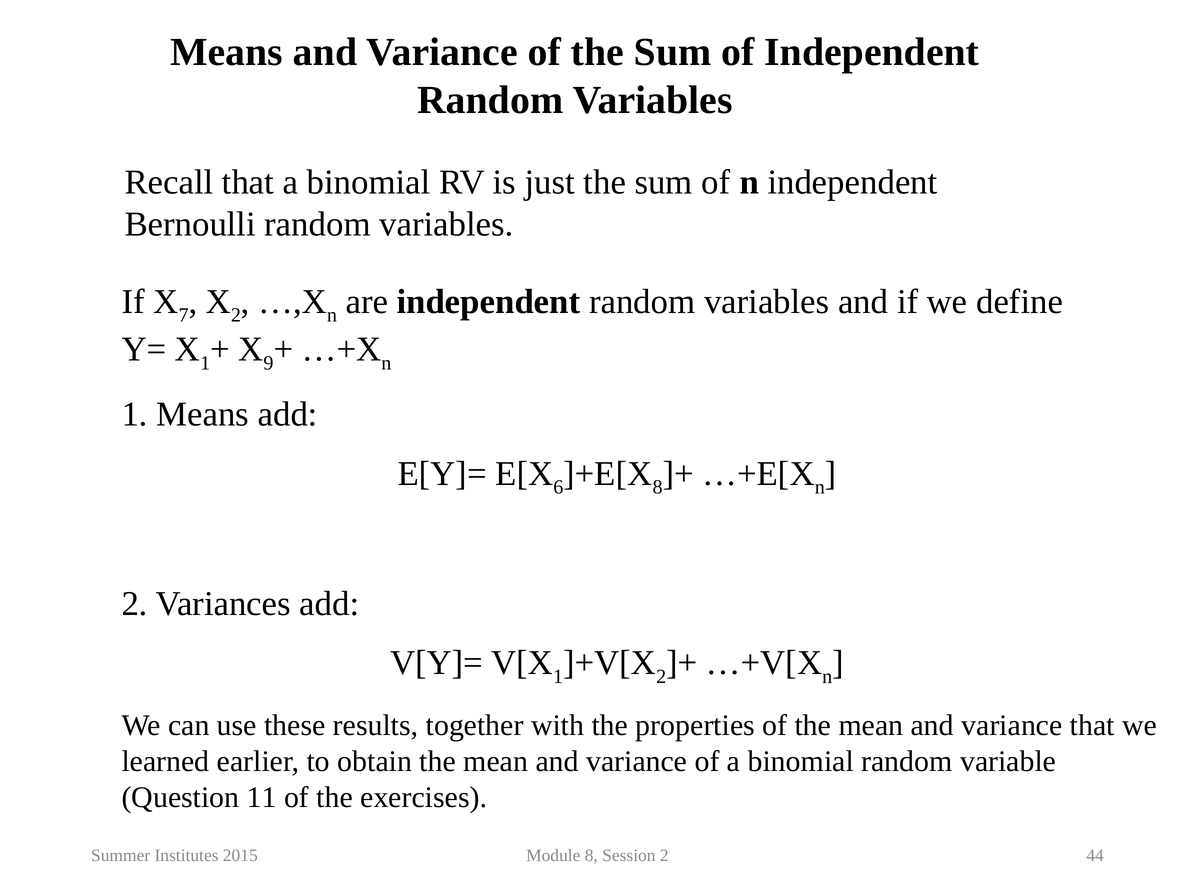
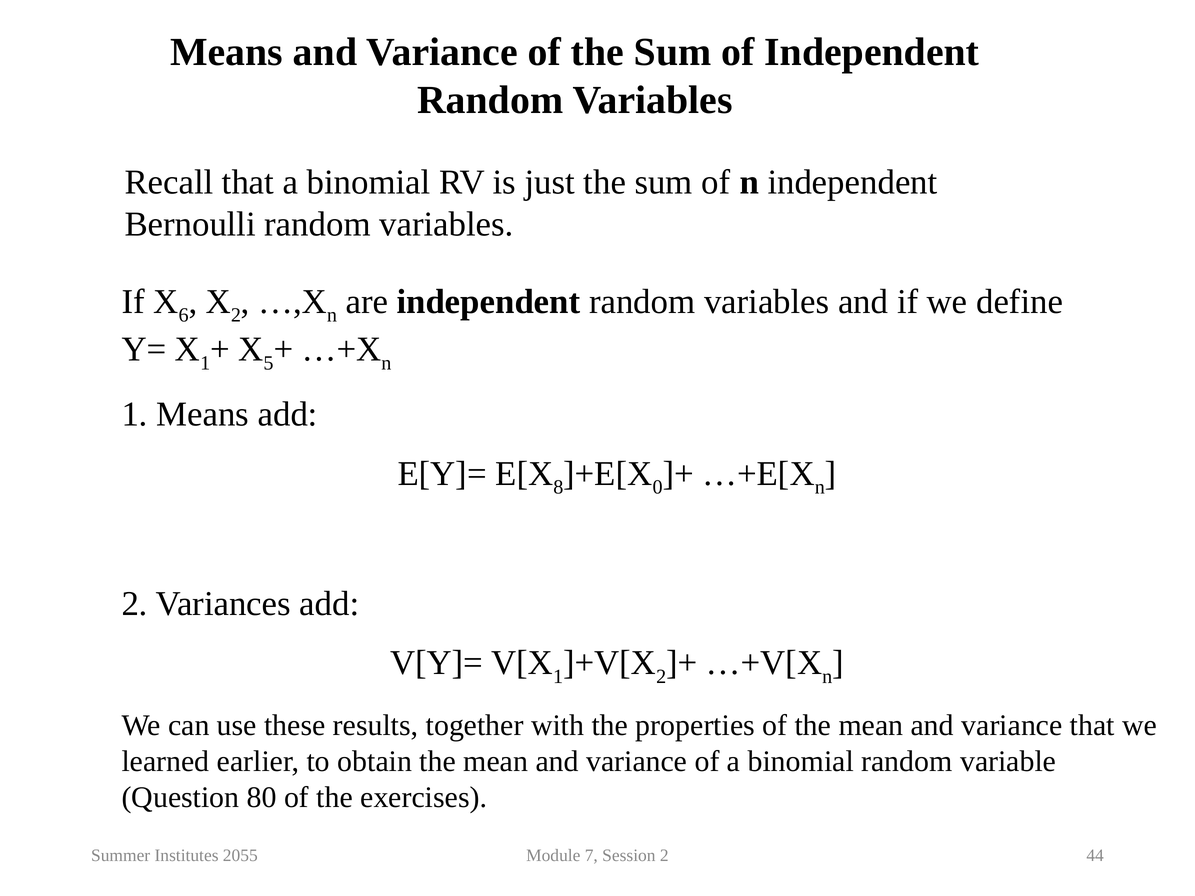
7: 7 -> 6
9: 9 -> 5
6: 6 -> 8
8 at (658, 487): 8 -> 0
11: 11 -> 80
2015: 2015 -> 2055
Module 8: 8 -> 7
